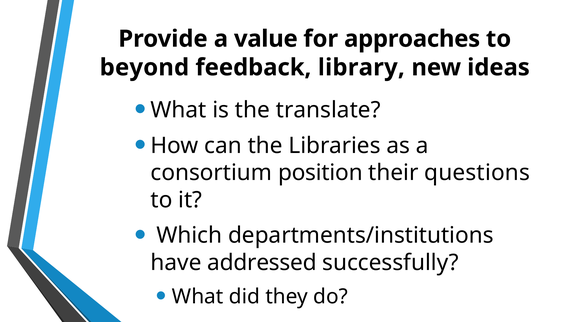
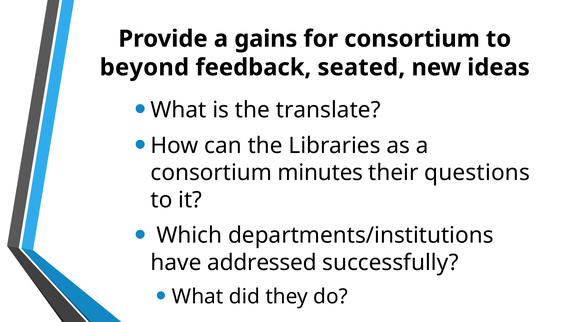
value: value -> gains
for approaches: approaches -> consortium
library: library -> seated
position: position -> minutes
